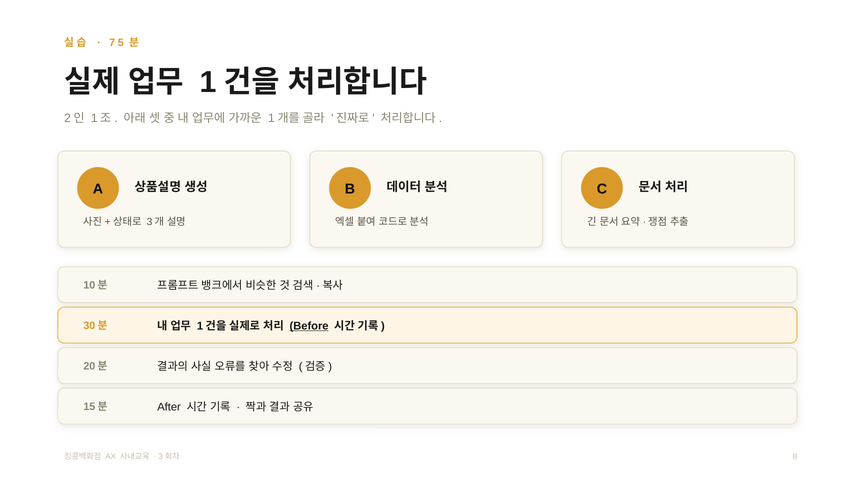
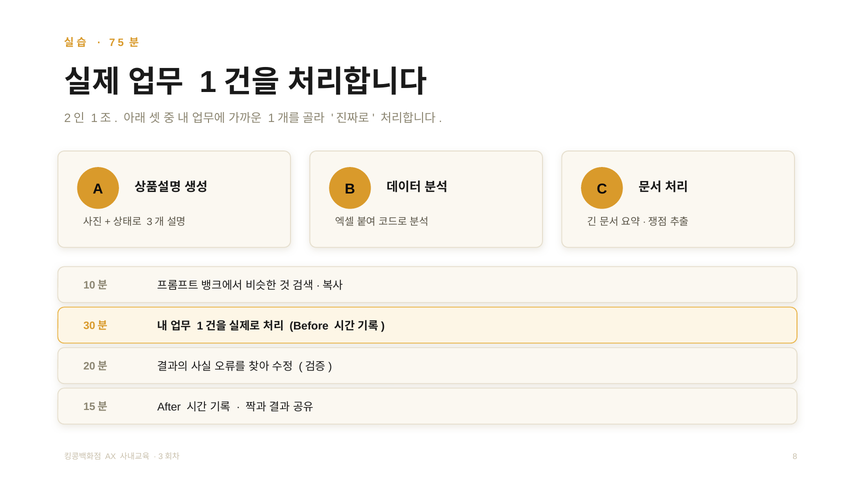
Before underline: present -> none
